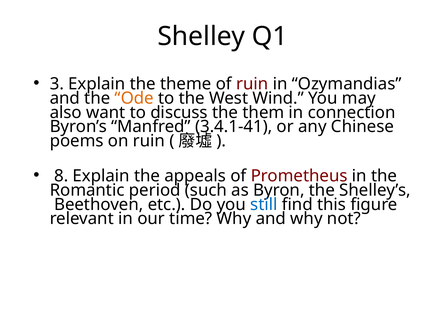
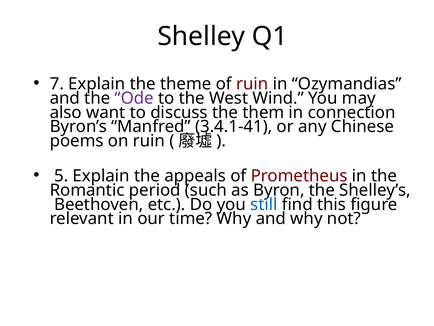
3: 3 -> 7
Ode colour: orange -> purple
8: 8 -> 5
